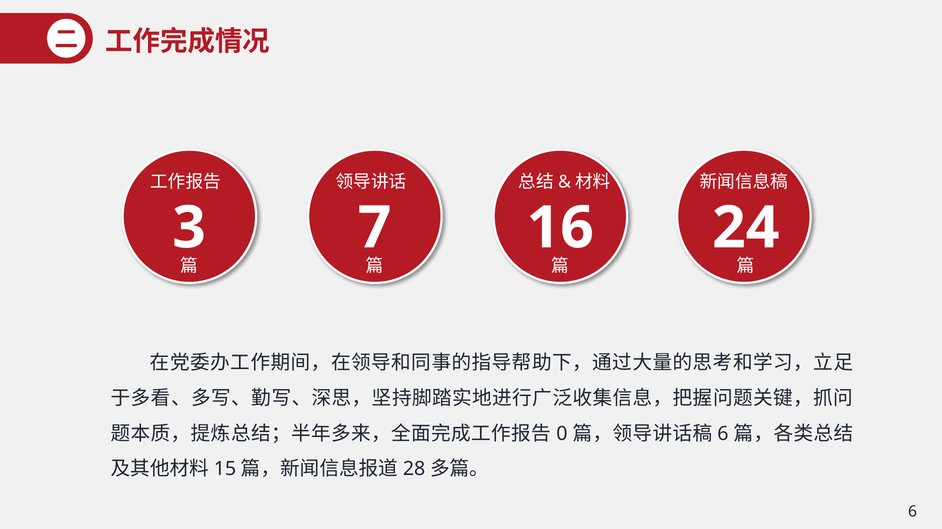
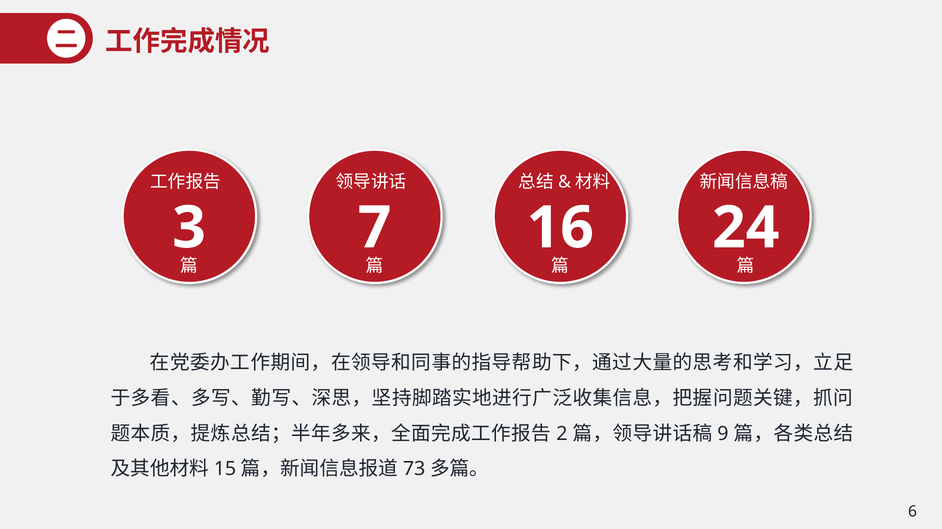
0: 0 -> 2
6 at (723, 434): 6 -> 9
28: 28 -> 73
